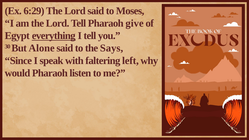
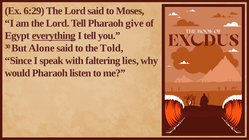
Says: Says -> Told
left: left -> lies
